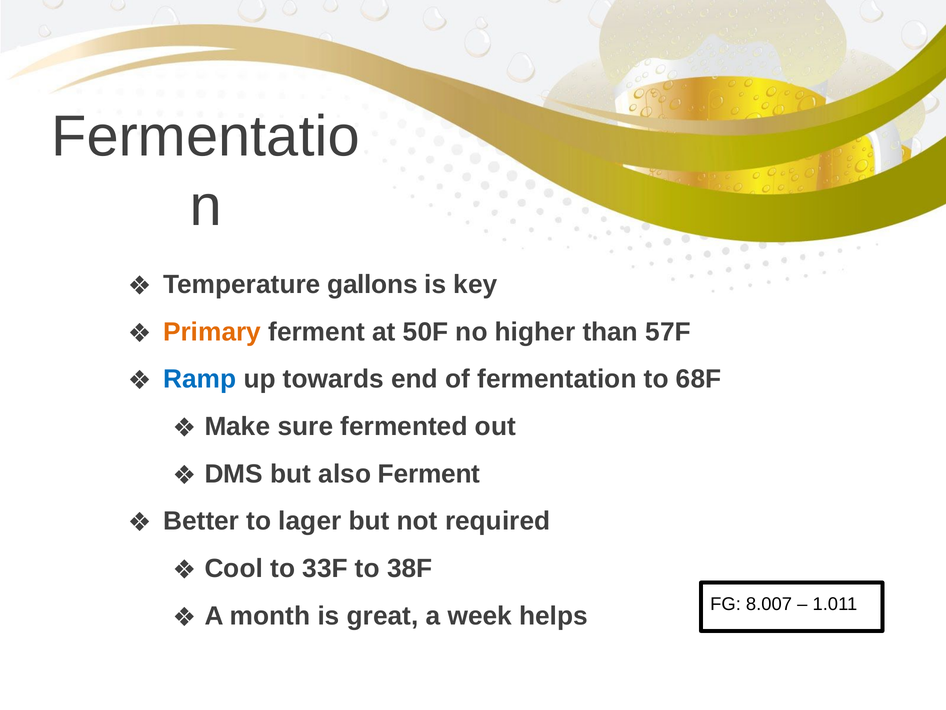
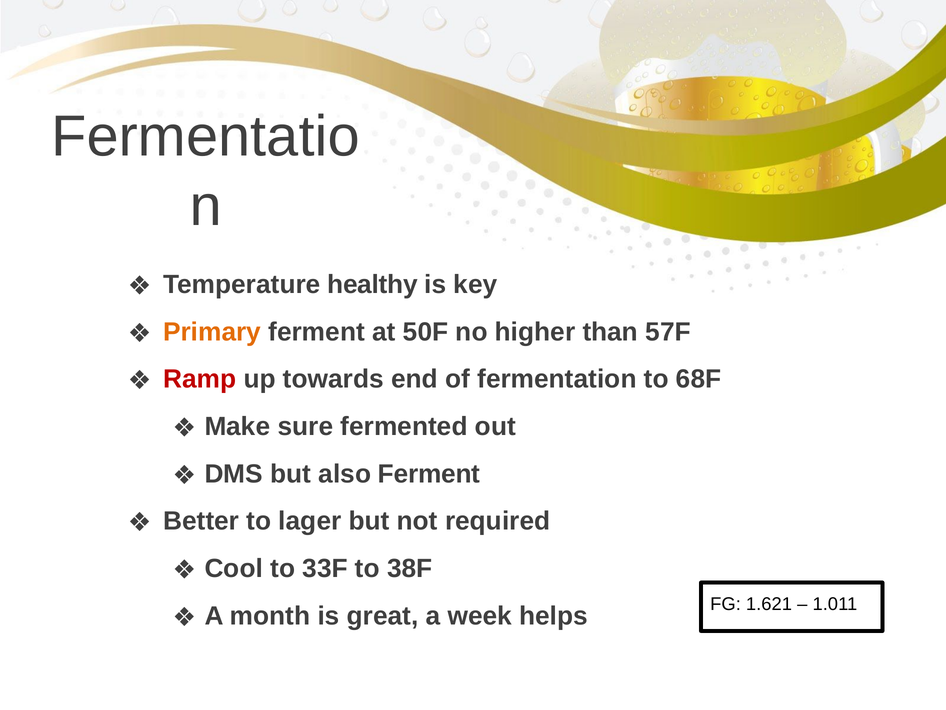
gallons: gallons -> healthy
Ramp colour: blue -> red
8.007: 8.007 -> 1.621
